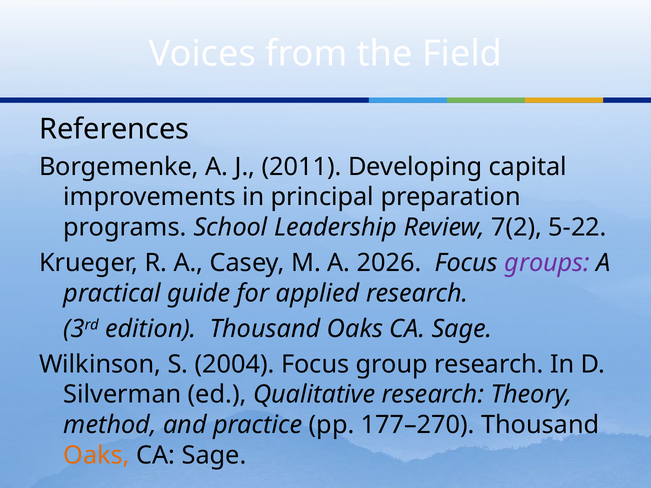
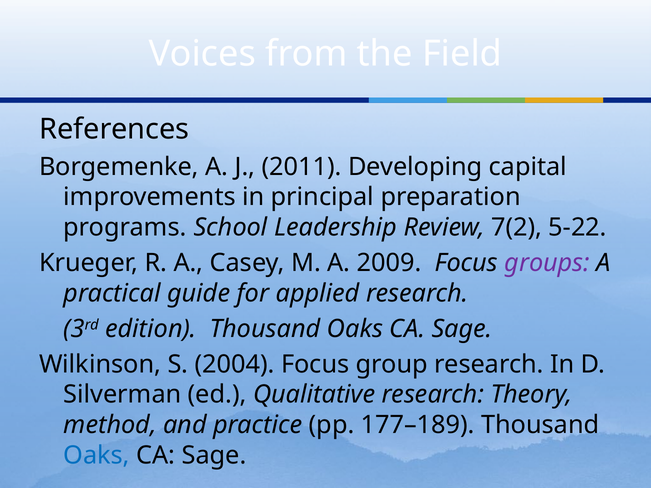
2026: 2026 -> 2009
177–270: 177–270 -> 177–189
Oaks at (97, 456) colour: orange -> blue
